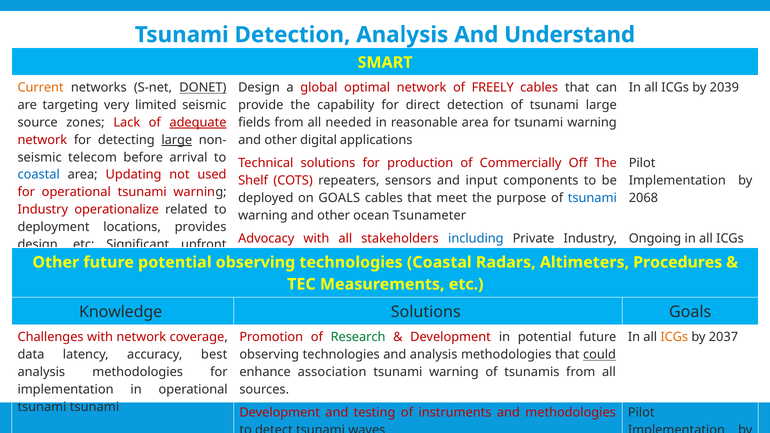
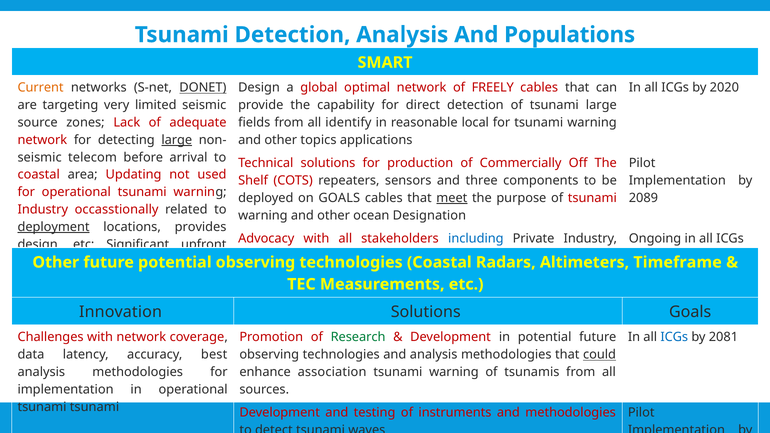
Understand: Understand -> Populations
2039: 2039 -> 2020
adequate underline: present -> none
needed: needed -> identify
reasonable area: area -> local
digital: digital -> topics
coastal at (39, 175) colour: blue -> red
input: input -> three
meet underline: none -> present
tsunami at (592, 198) colour: blue -> red
2068: 2068 -> 2089
operationalize: operationalize -> occasstionally
Tsunameter: Tsunameter -> Designation
deployment underline: none -> present
Procedures: Procedures -> Timeframe
Knowledge: Knowledge -> Innovation
ICGs at (674, 337) colour: orange -> blue
2037: 2037 -> 2081
